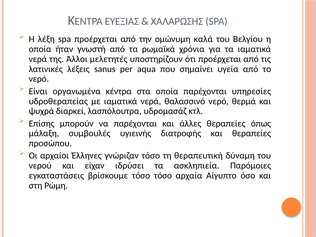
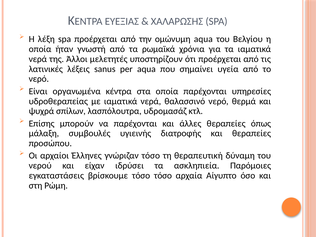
ομώνυμη καλά: καλά -> aqua
διαρκεί: διαρκεί -> σπίλων
